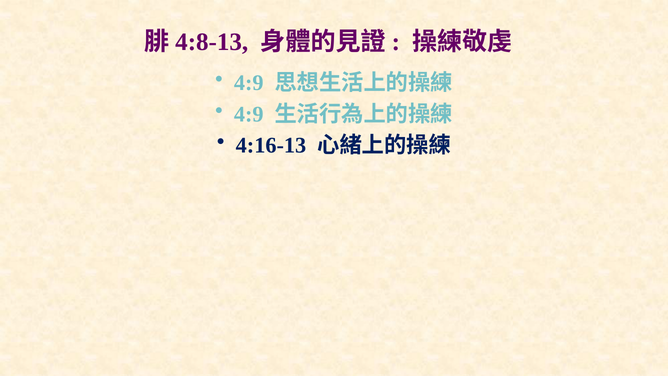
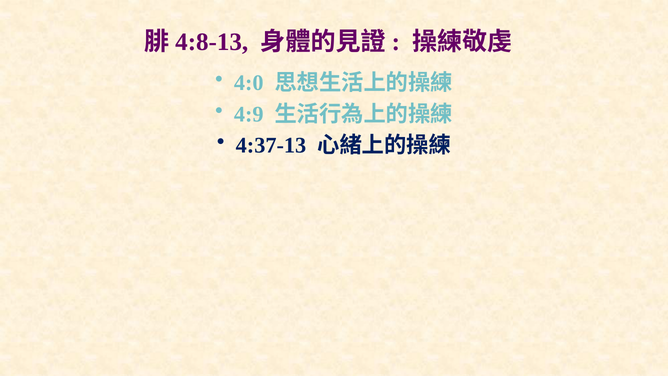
4:9 at (249, 83): 4:9 -> 4:0
4:16-13: 4:16-13 -> 4:37-13
